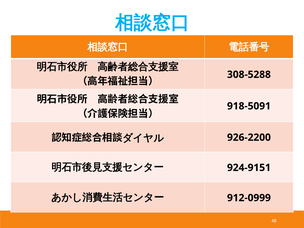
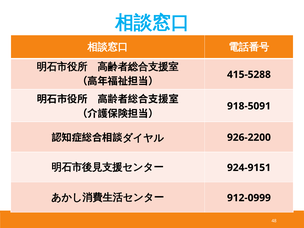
308-5288: 308-5288 -> 415-5288
